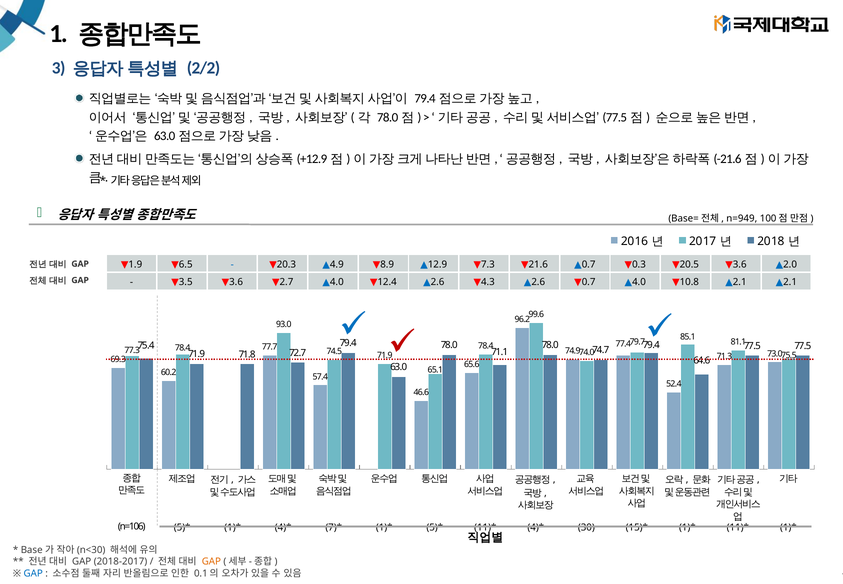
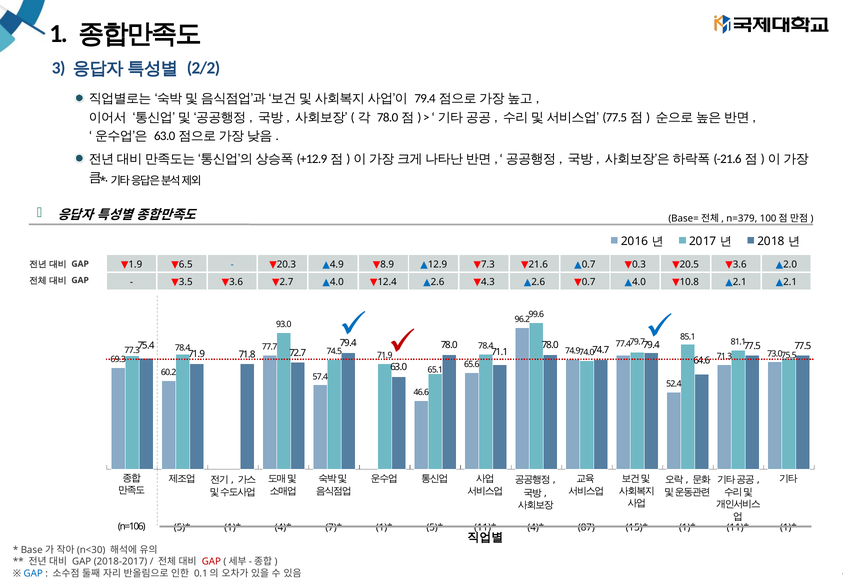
n=949: n=949 -> n=379
30: 30 -> 87
GAP at (211, 561) colour: orange -> red
